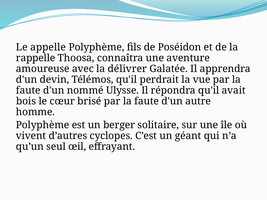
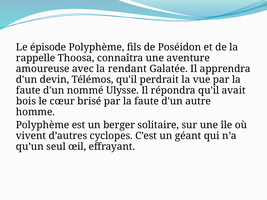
appelle: appelle -> épisode
délivrer: délivrer -> rendant
